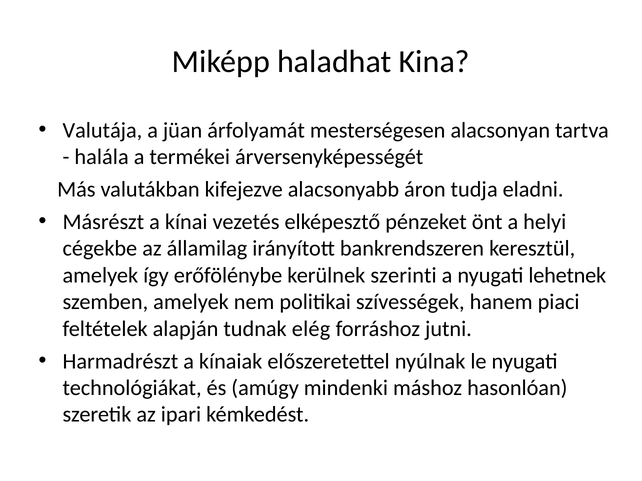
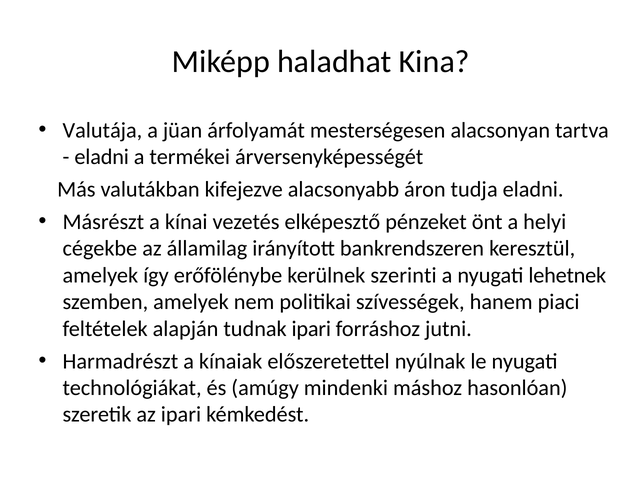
halála at (102, 157): halála -> eladni
tudnak elég: elég -> ipari
